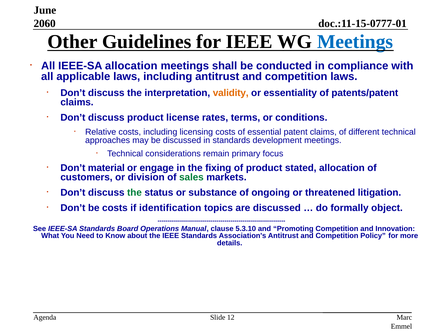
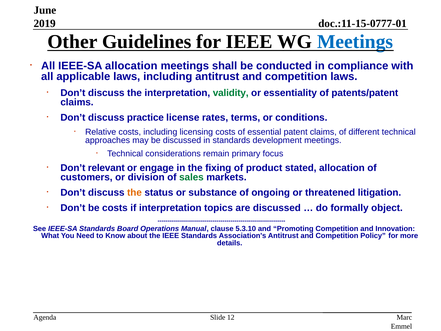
2060: 2060 -> 2019
validity colour: orange -> green
discuss product: product -> practice
material: material -> relevant
the at (134, 193) colour: green -> orange
if identification: identification -> interpretation
